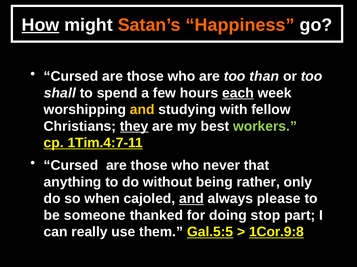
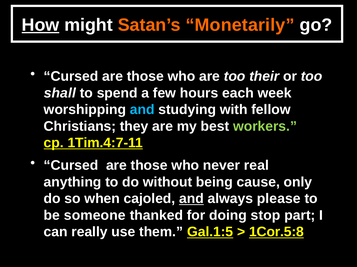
Happiness: Happiness -> Monetarily
than: than -> their
each underline: present -> none
and at (142, 110) colour: yellow -> light blue
they underline: present -> none
that: that -> real
rather: rather -> cause
Gal.5:5: Gal.5:5 -> Gal.1:5
1Cor.9:8: 1Cor.9:8 -> 1Cor.5:8
